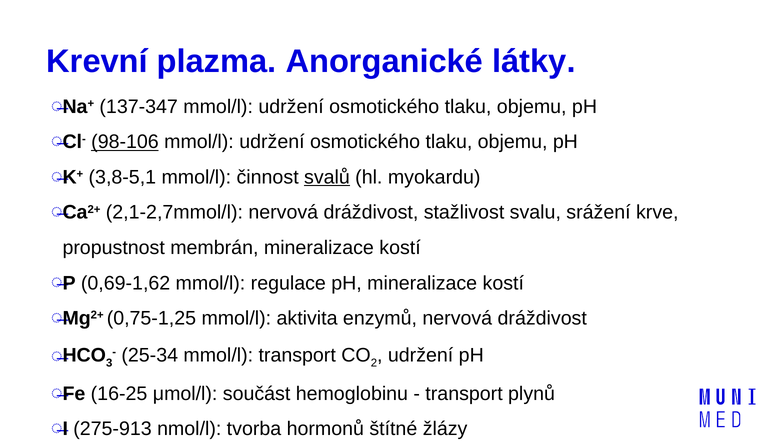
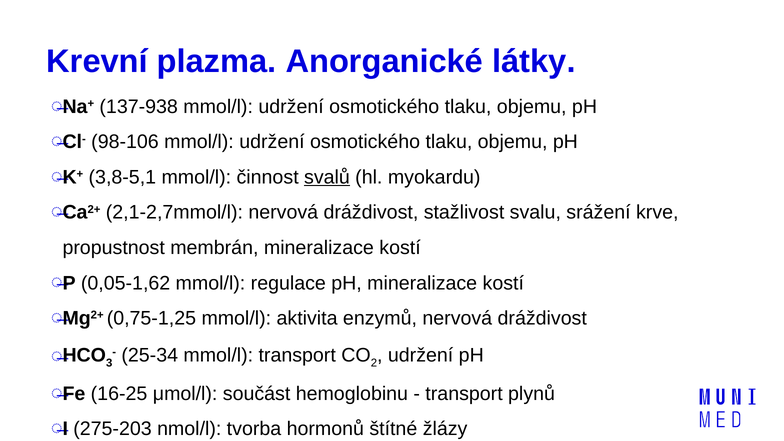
137-347: 137-347 -> 137-938
98-106 underline: present -> none
0,69-1,62: 0,69-1,62 -> 0,05-1,62
275-913: 275-913 -> 275-203
